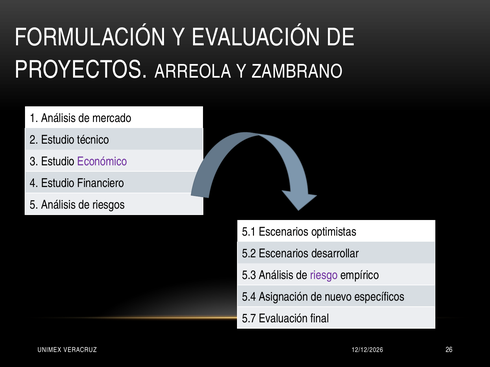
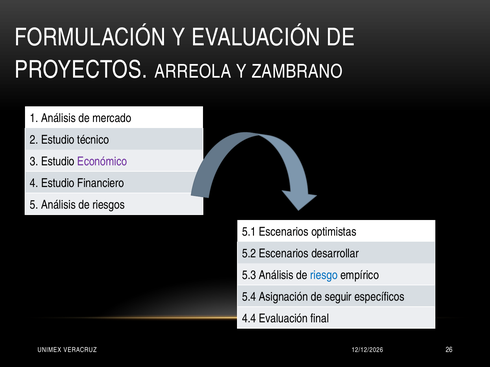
riesgo colour: purple -> blue
nuevo: nuevo -> seguir
5.7: 5.7 -> 4.4
